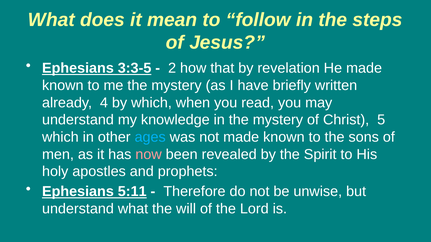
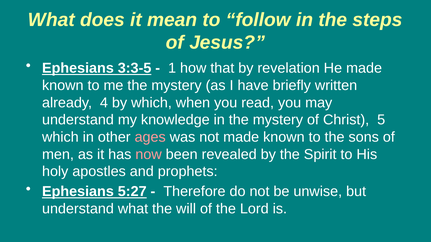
2: 2 -> 1
ages colour: light blue -> pink
5:11: 5:11 -> 5:27
